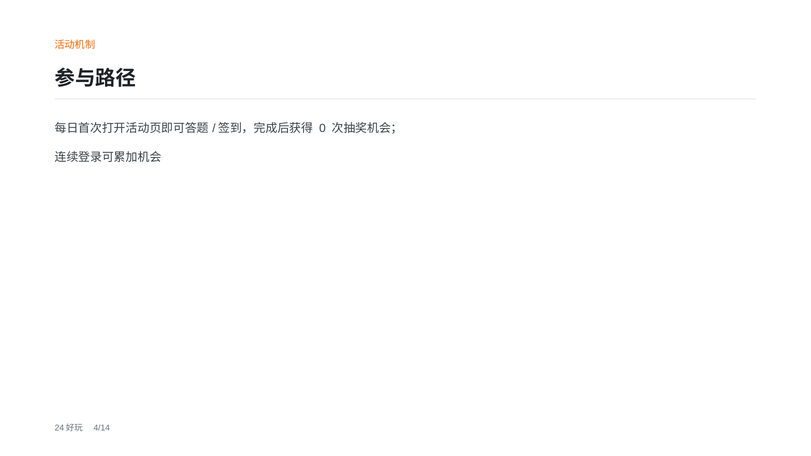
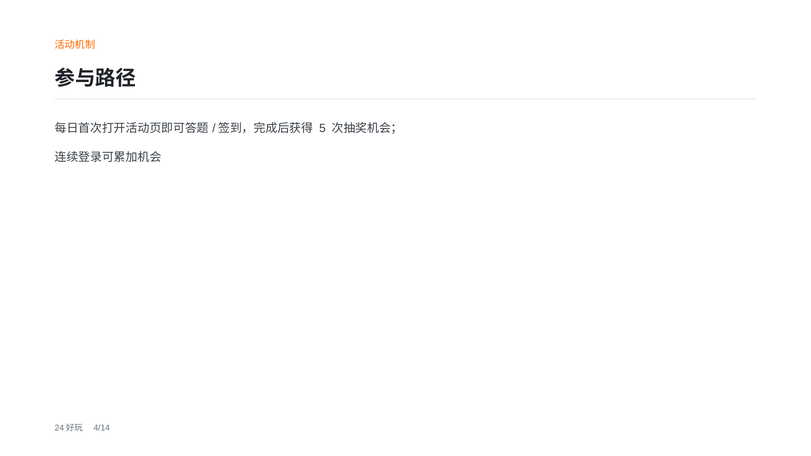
0: 0 -> 5
